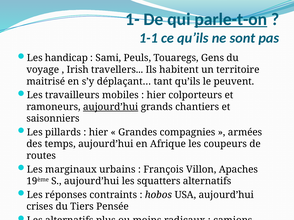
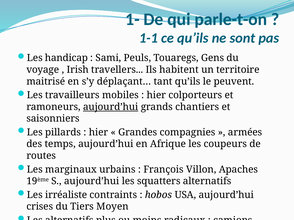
parle-t-on underline: present -> none
réponses: réponses -> irréaliste
Pensée: Pensée -> Moyen
